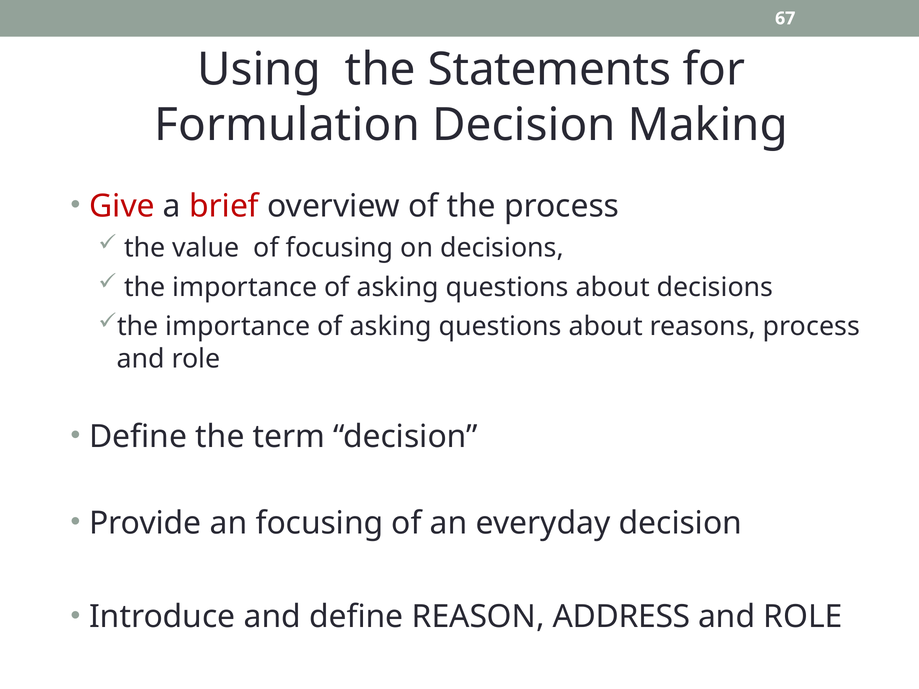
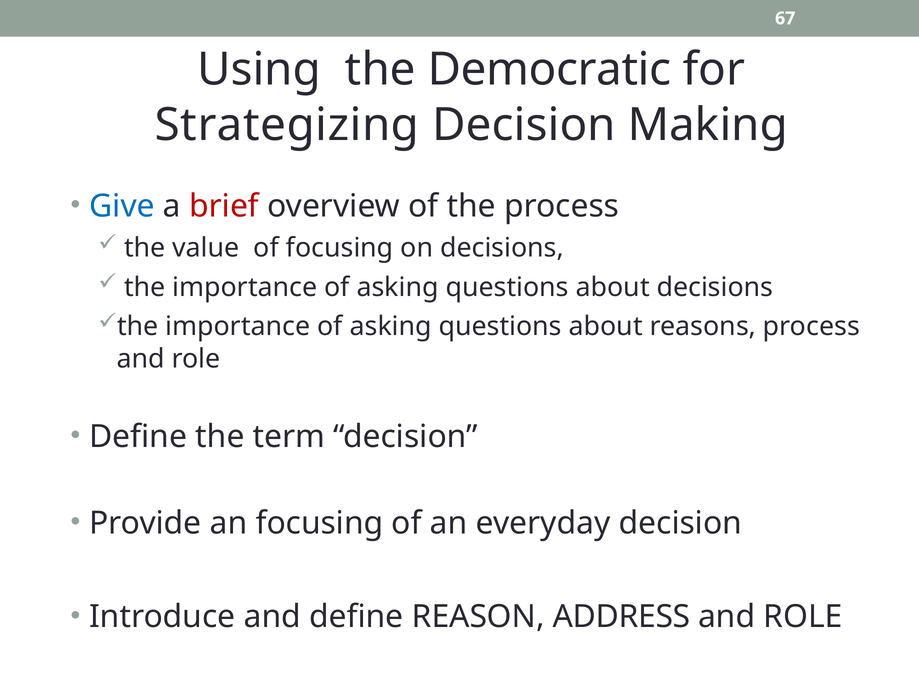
Statements: Statements -> Democratic
Formulation: Formulation -> Strategizing
Give colour: red -> blue
